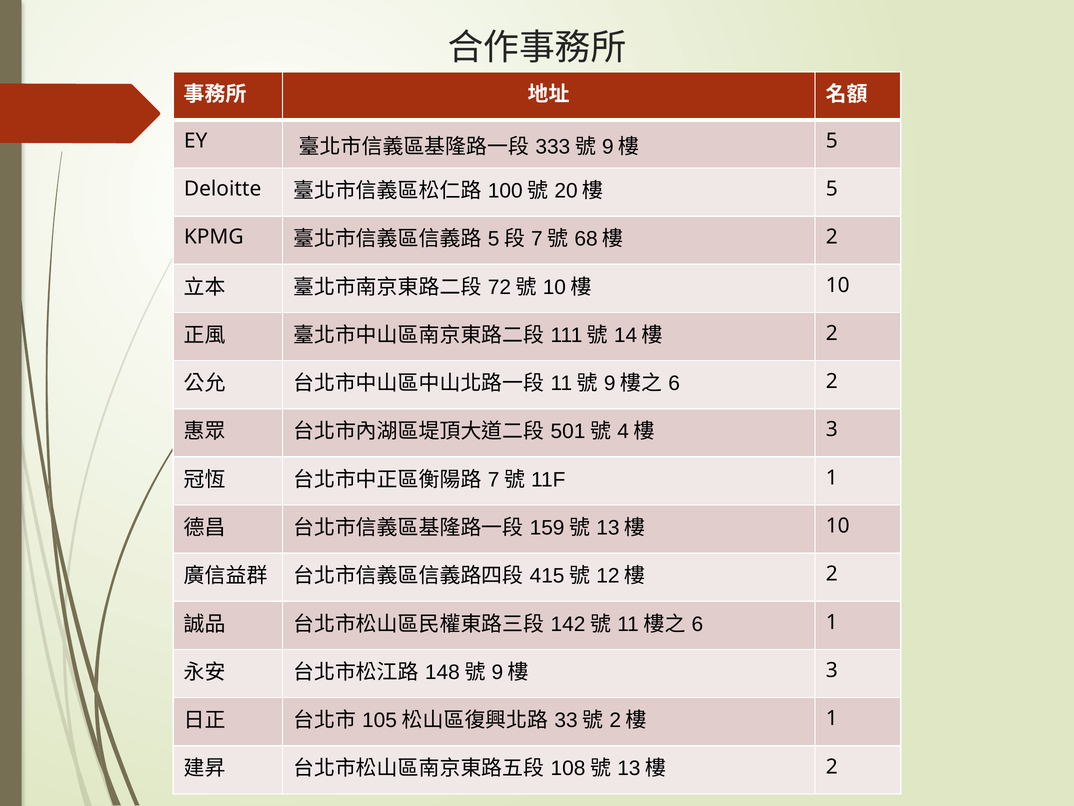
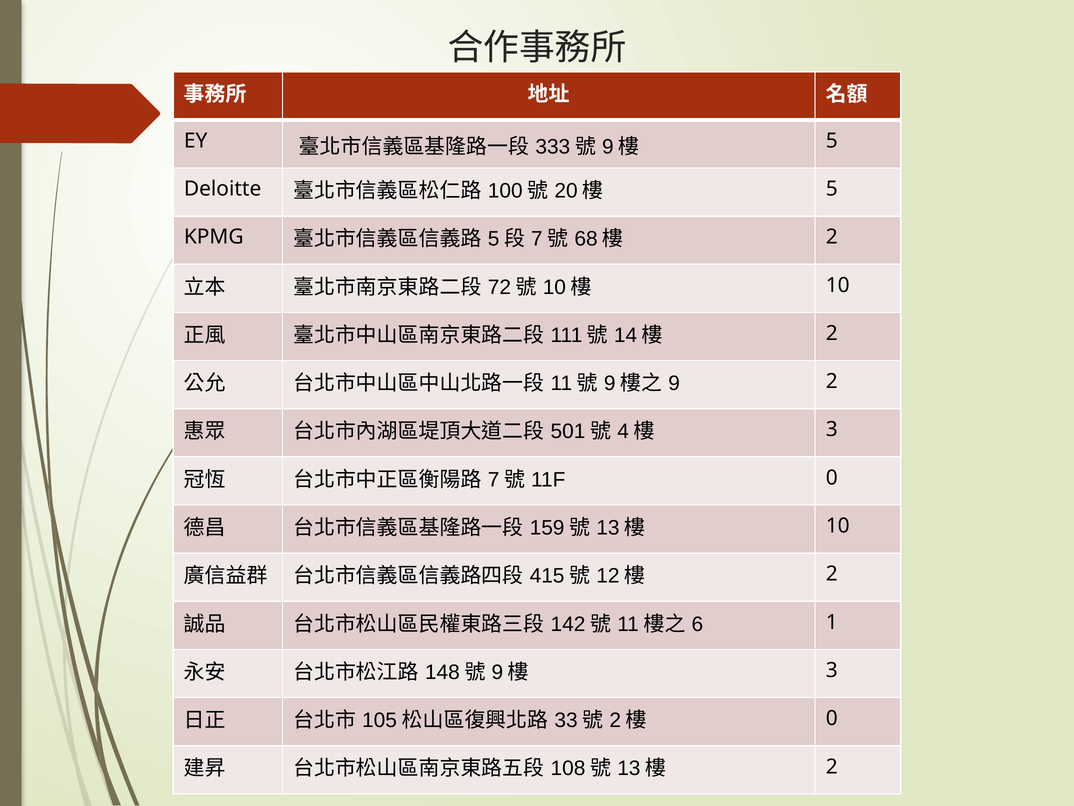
6 at (674, 383): 6 -> 9
1 at (832, 477): 1 -> 0
1 at (832, 718): 1 -> 0
